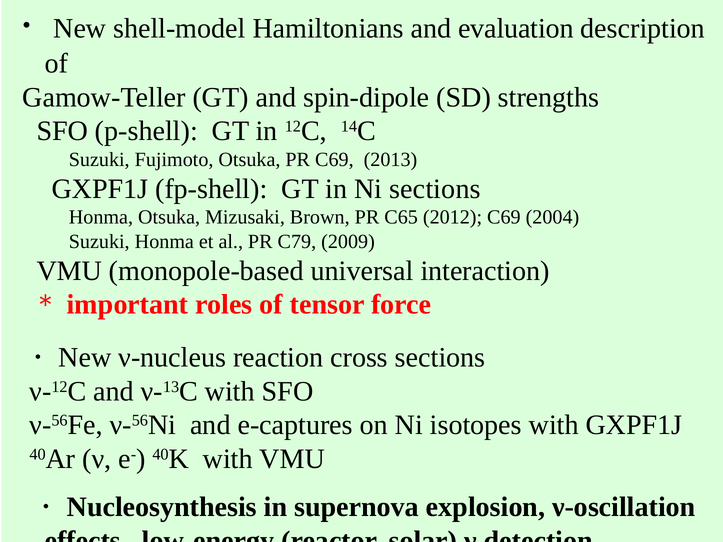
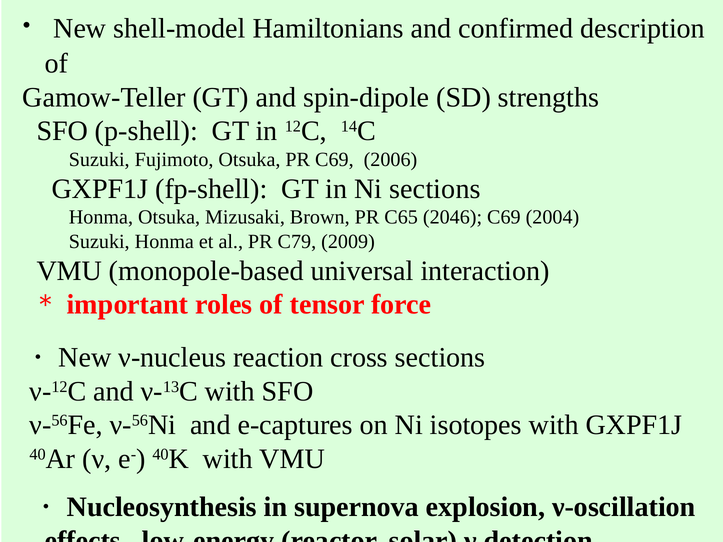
evaluation: evaluation -> confirmed
2013: 2013 -> 2006
2012: 2012 -> 2046
